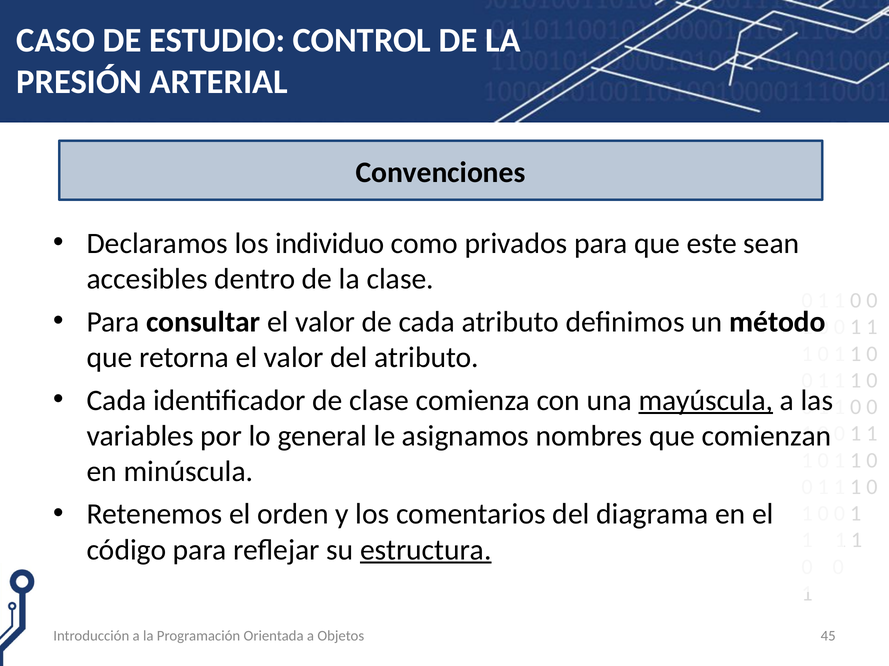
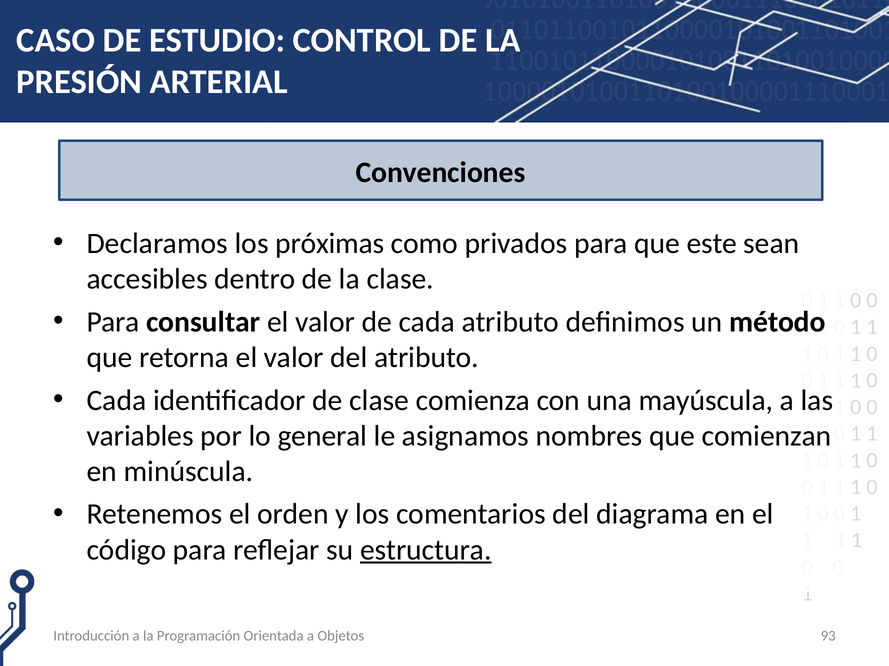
individuo: individuo -> próximas
mayúscula underline: present -> none
45: 45 -> 93
